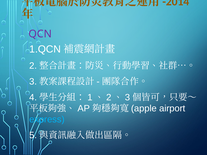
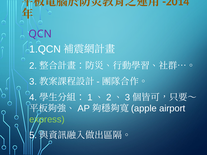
express colour: light blue -> light green
